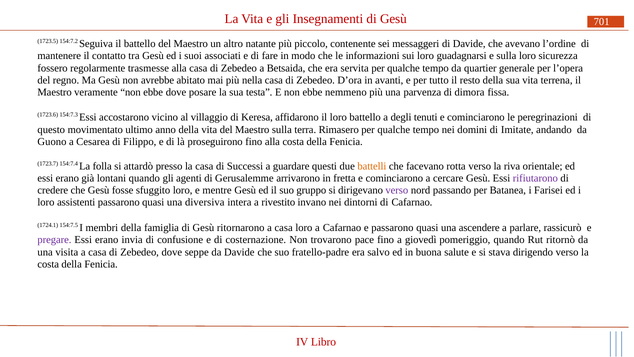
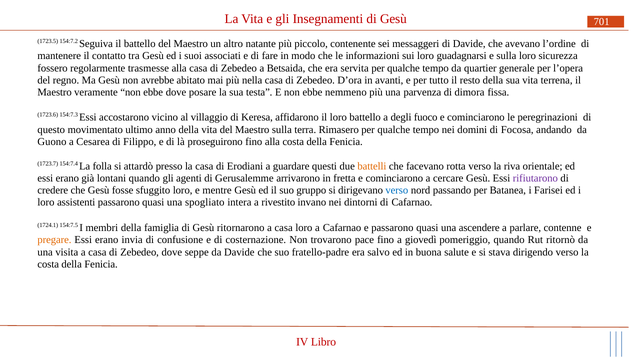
tenuti: tenuti -> fuoco
Imitate: Imitate -> Focosa
Successi: Successi -> Erodiani
verso at (397, 190) colour: purple -> blue
diversiva: diversiva -> spogliato
rassicurò: rassicurò -> contenne
pregare colour: purple -> orange
